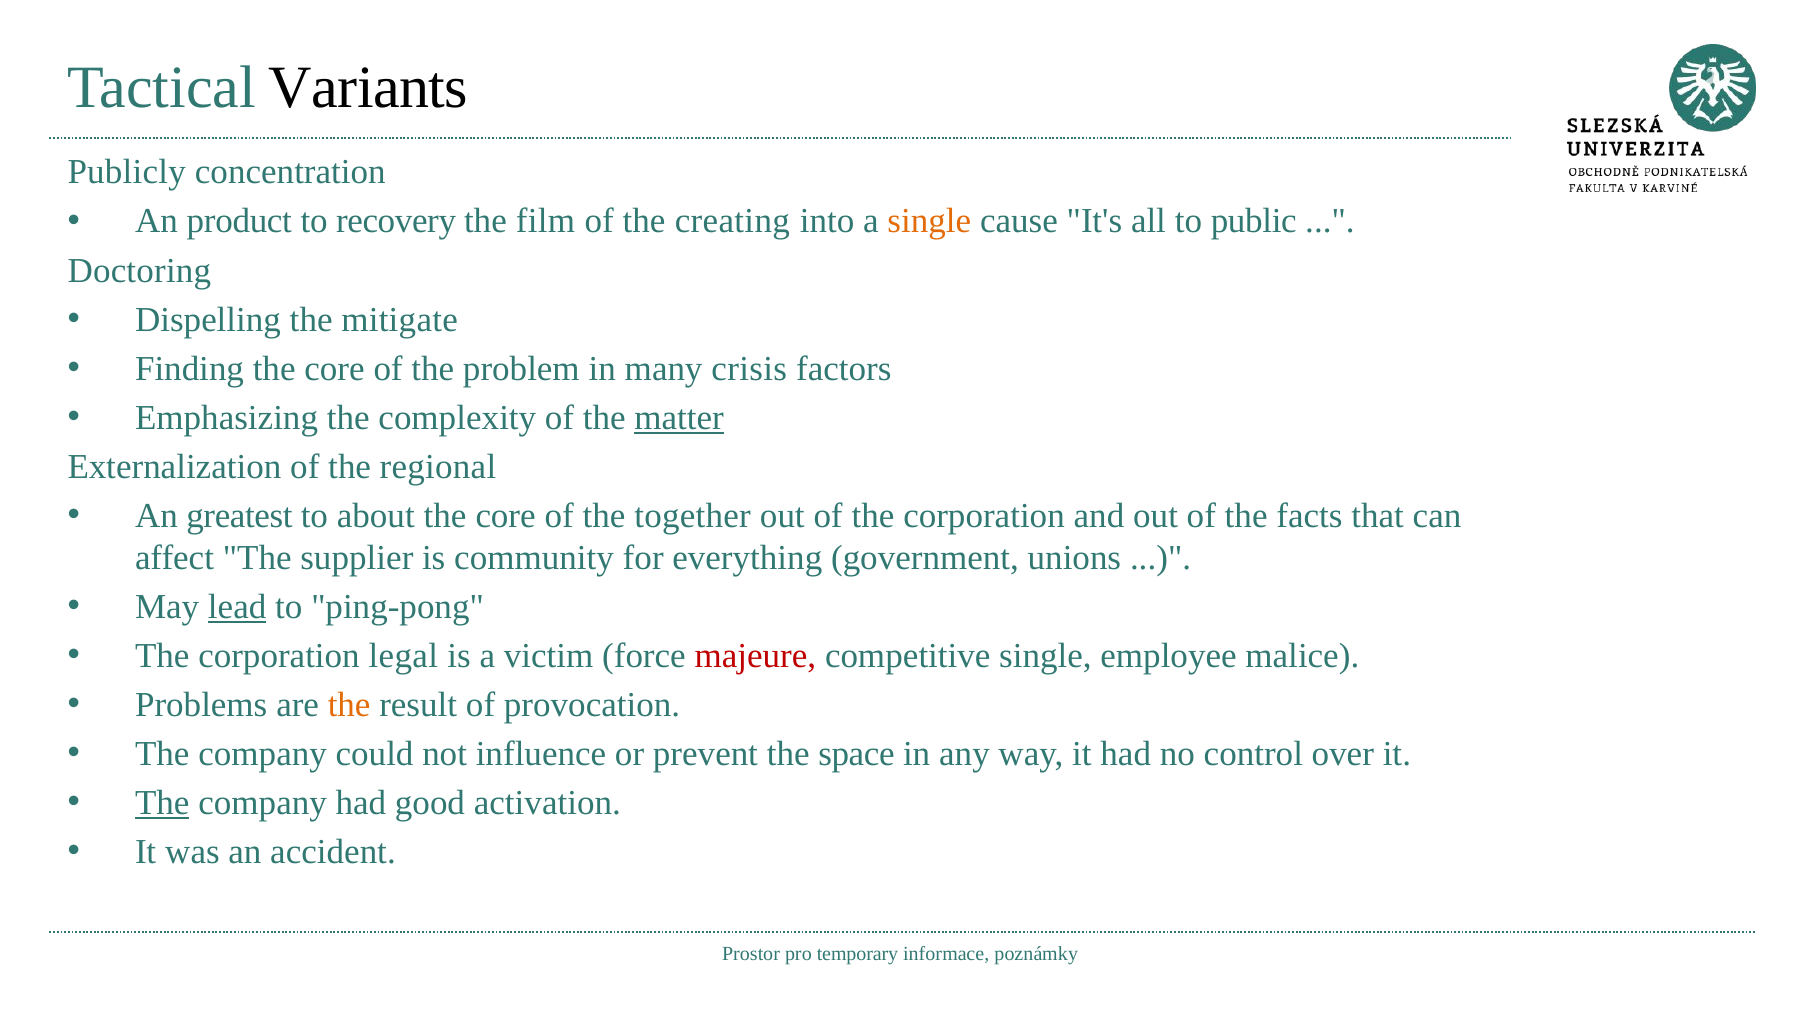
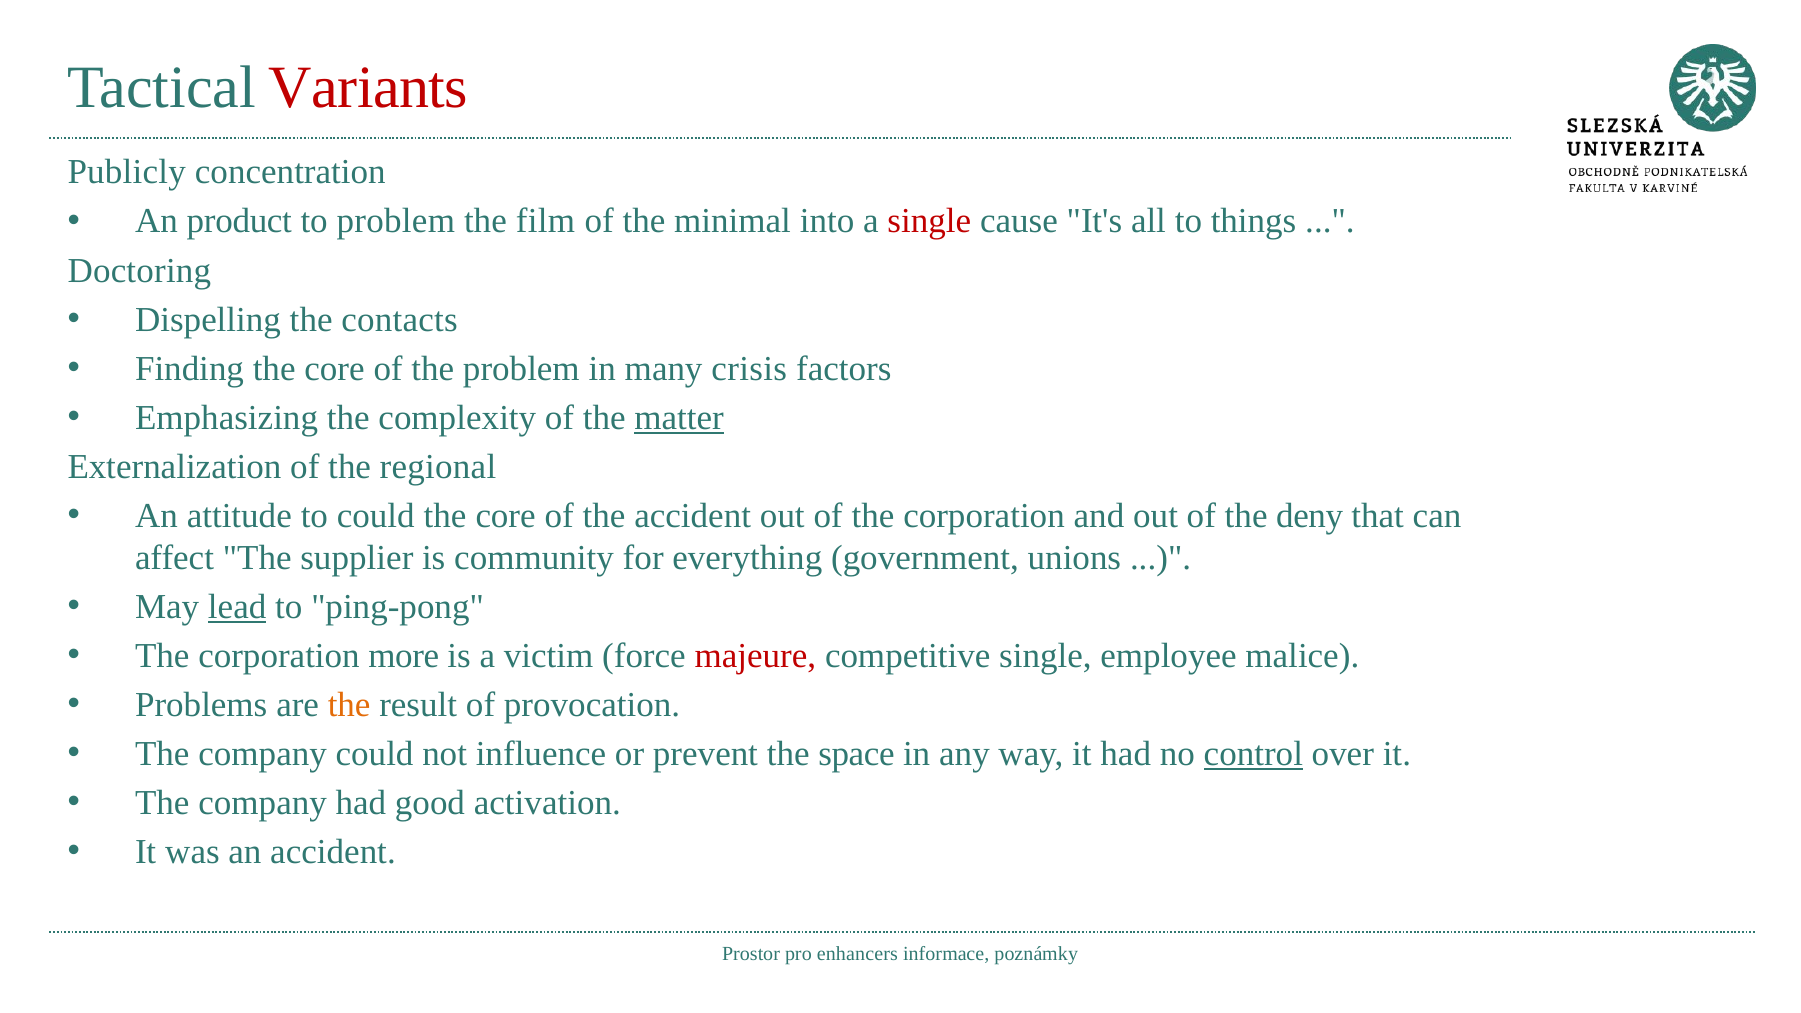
Variants colour: black -> red
to recovery: recovery -> problem
creating: creating -> minimal
single at (929, 221) colour: orange -> red
public: public -> things
mitigate: mitigate -> contacts
greatest: greatest -> attitude
to about: about -> could
the together: together -> accident
facts: facts -> deny
legal: legal -> more
control underline: none -> present
The at (162, 803) underline: present -> none
temporary: temporary -> enhancers
